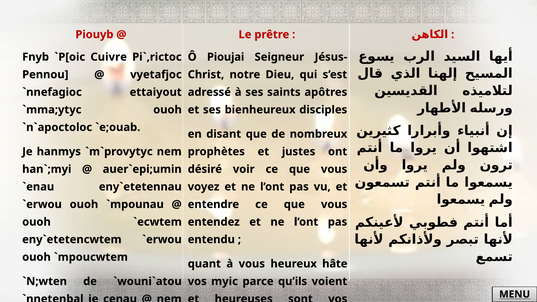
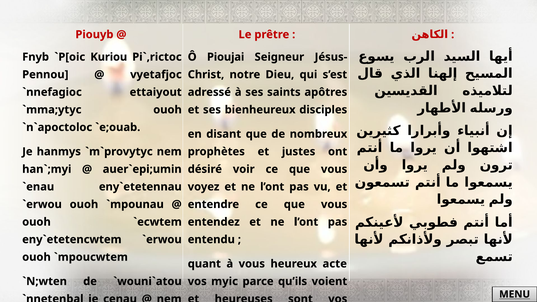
Cuivre: Cuivre -> Kuriou
hâte: hâte -> acte
